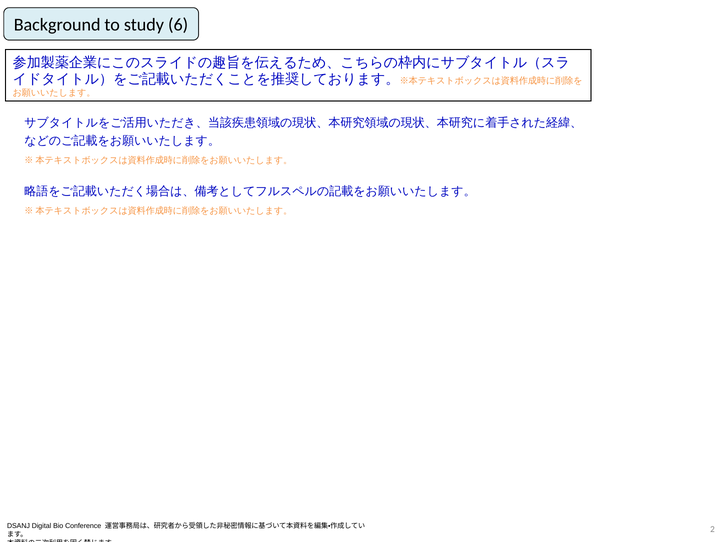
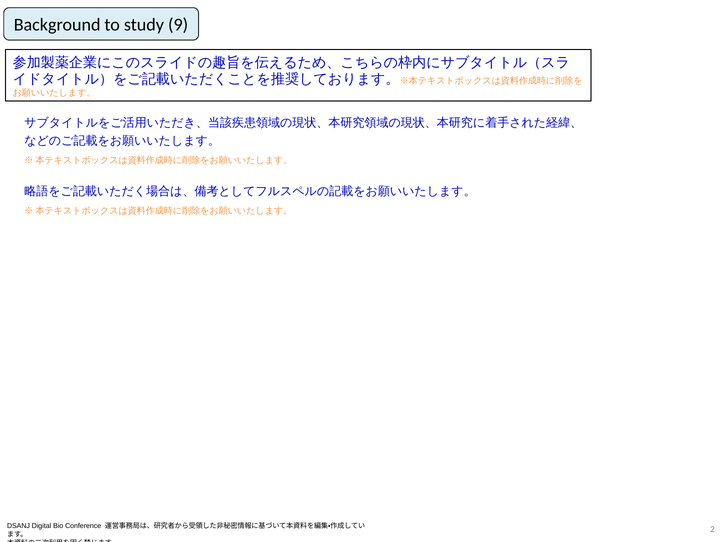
6: 6 -> 9
